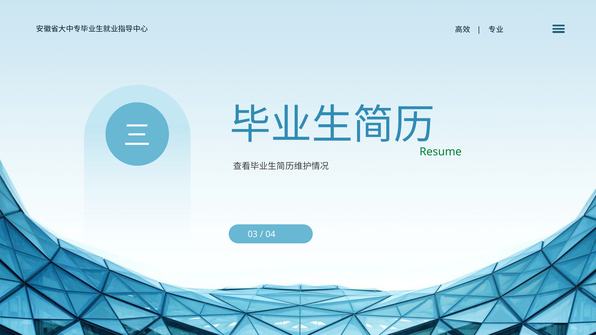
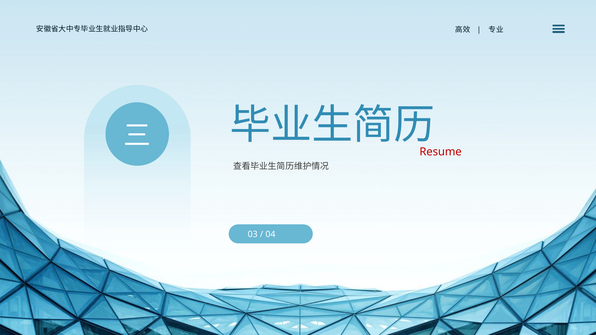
Resume colour: green -> red
